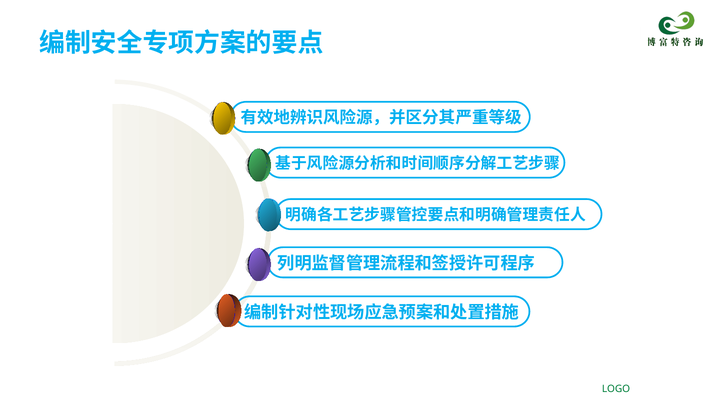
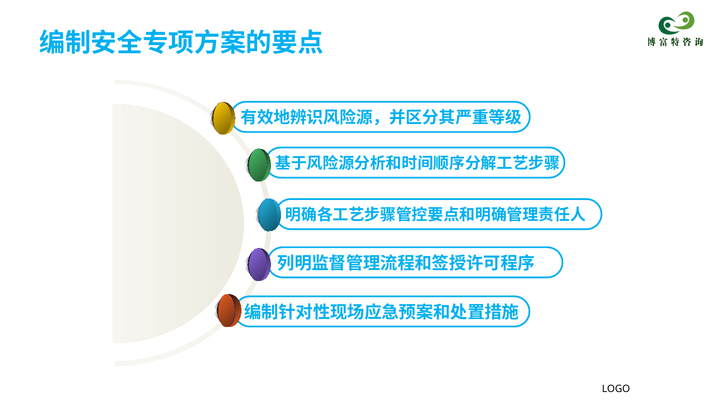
LOGO colour: green -> black
